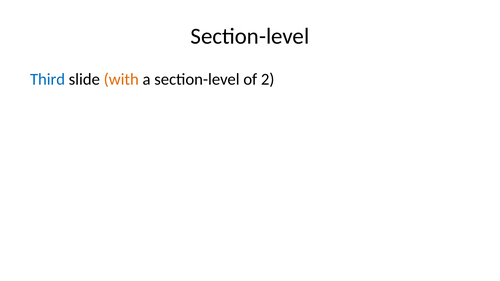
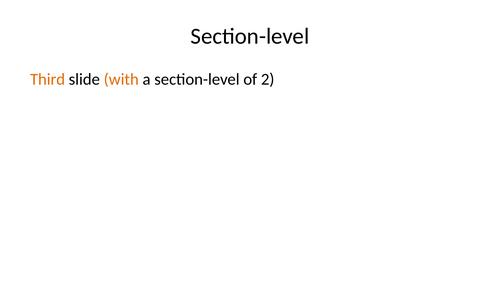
Third colour: blue -> orange
